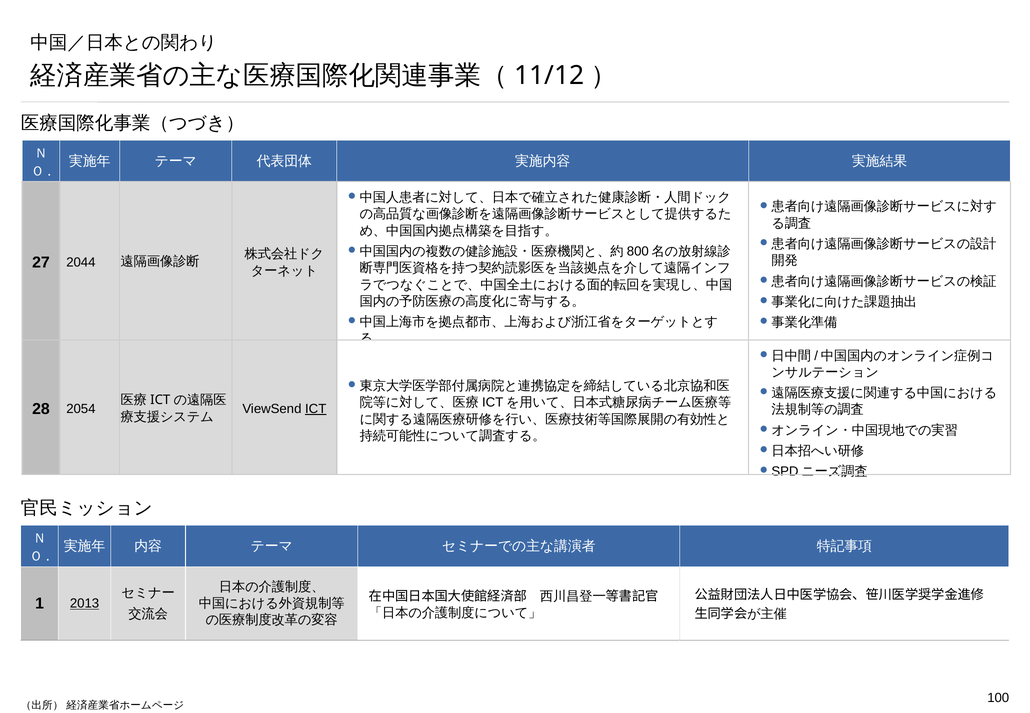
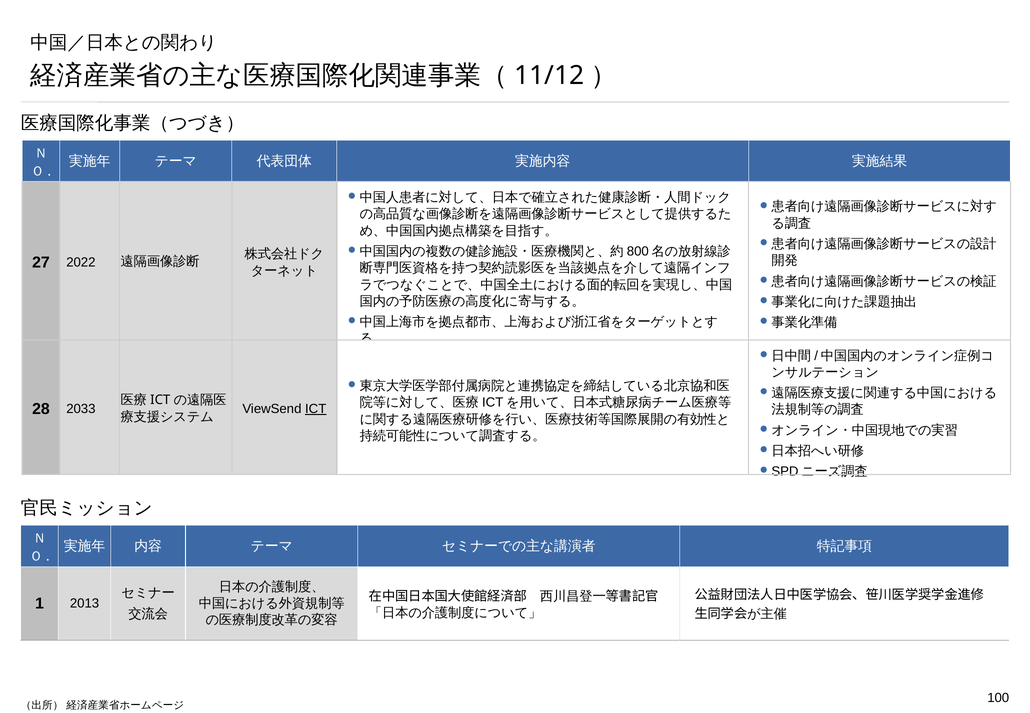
2044: 2044 -> 2022
2054: 2054 -> 2033
2013 underline: present -> none
